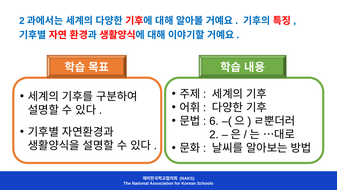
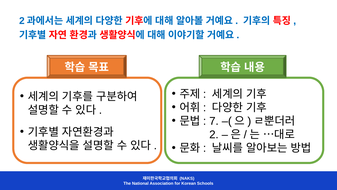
6: 6 -> 7
